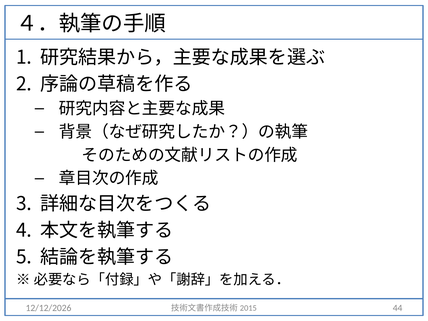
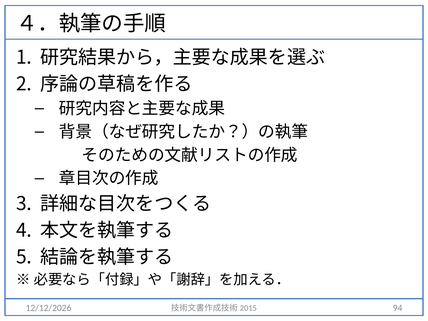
44: 44 -> 94
